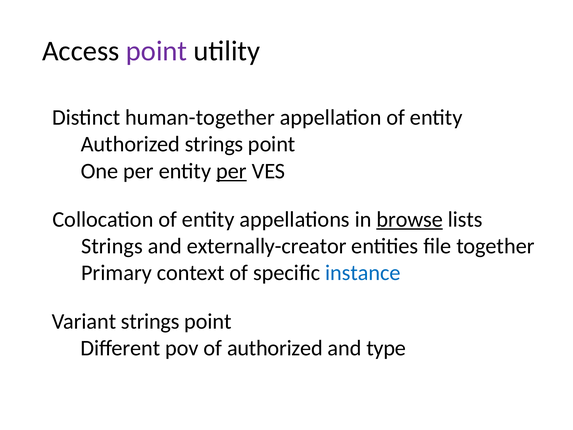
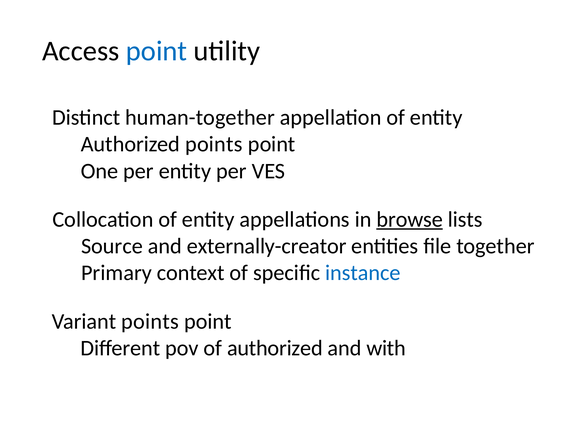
point at (157, 51) colour: purple -> blue
Authorized strings: strings -> points
per at (231, 171) underline: present -> none
Strings at (112, 246): Strings -> Source
Variant strings: strings -> points
type: type -> with
